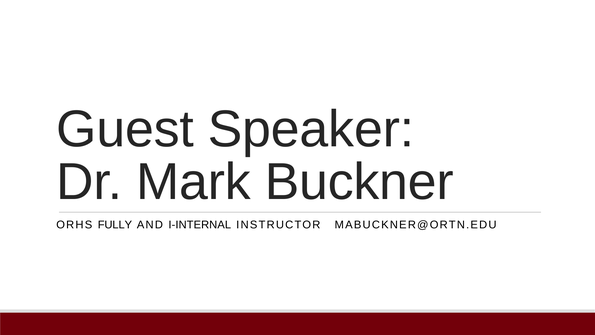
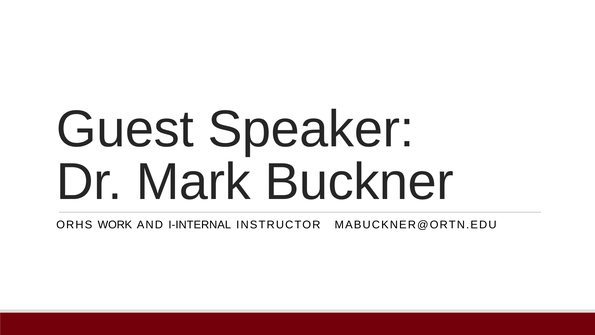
FULLY: FULLY -> WORK
